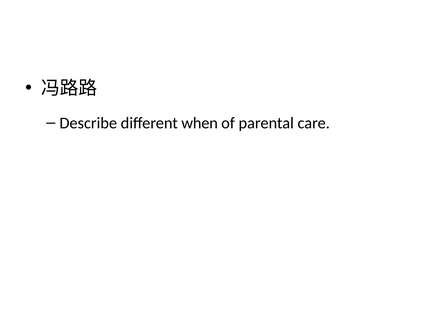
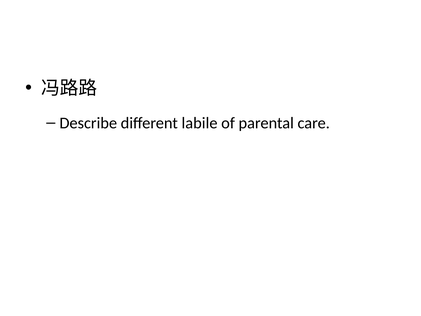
when: when -> labile
